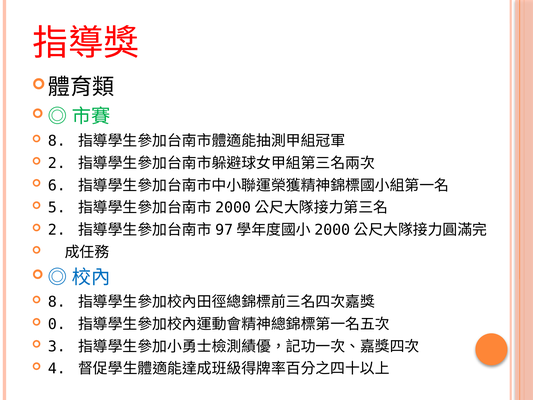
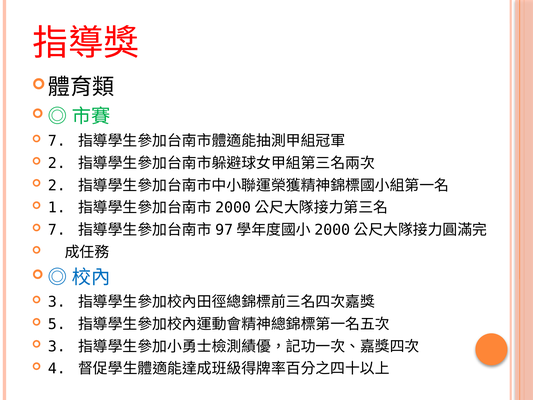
8 at (57, 141): 8 -> 7
6 at (57, 185): 6 -> 2
5: 5 -> 1
2 at (57, 230): 2 -> 7
8 at (57, 302): 8 -> 3
0: 0 -> 5
